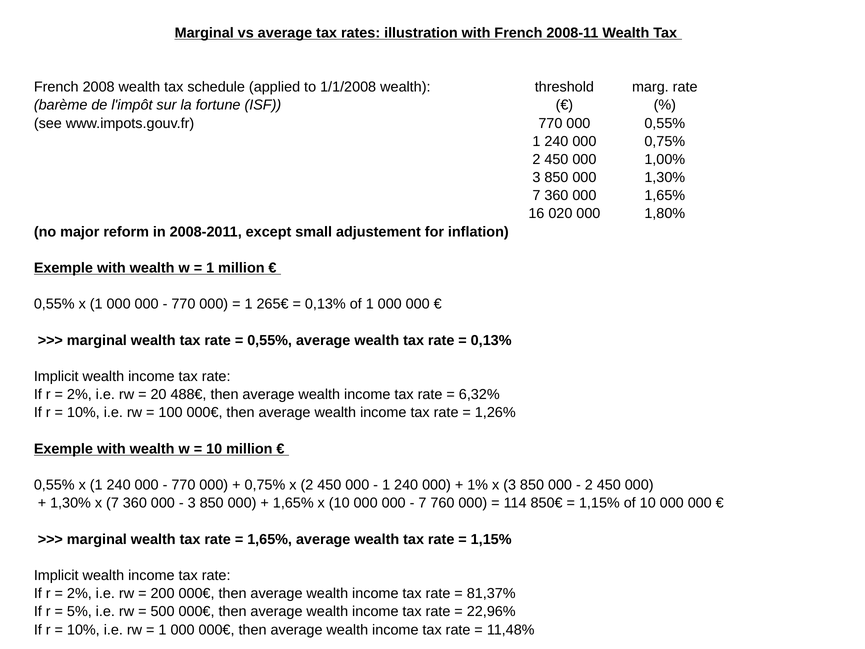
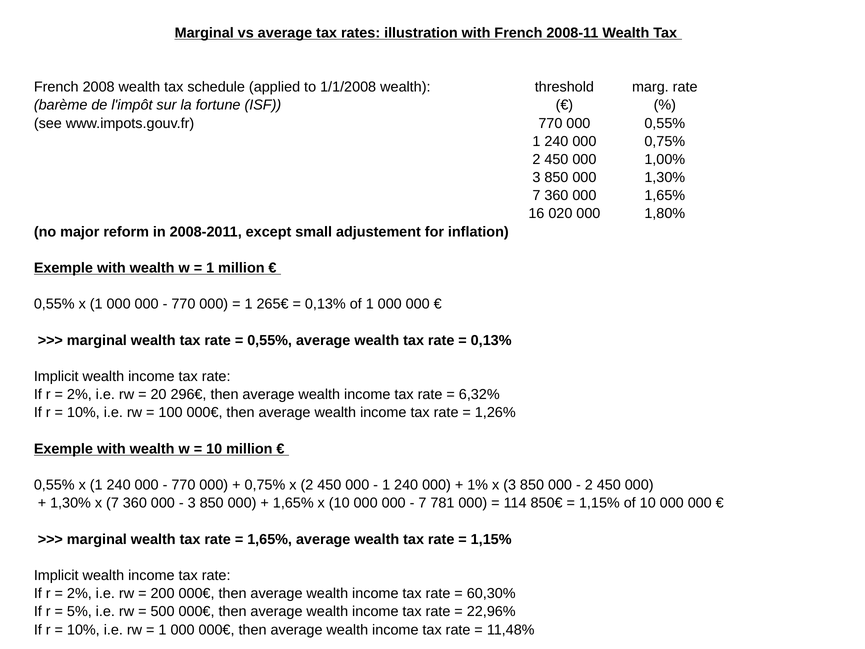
488€: 488€ -> 296€
760: 760 -> 781
81,37%: 81,37% -> 60,30%
